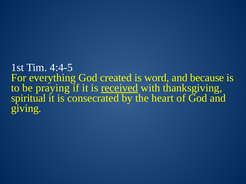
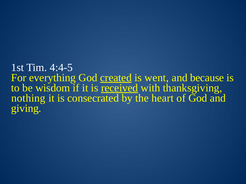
created underline: none -> present
word: word -> went
praying: praying -> wisdom
spiritual: spiritual -> nothing
